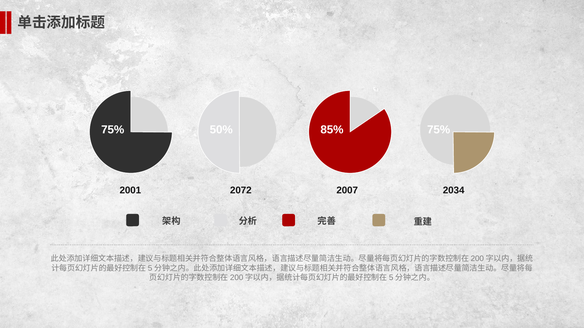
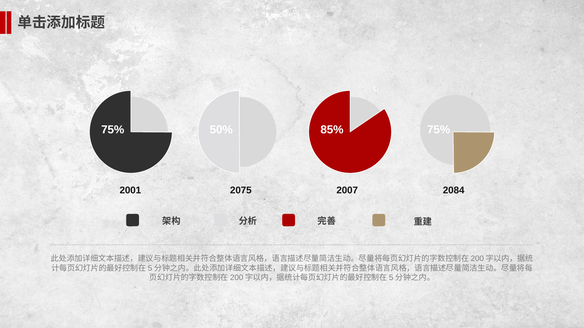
2072: 2072 -> 2075
2034: 2034 -> 2084
